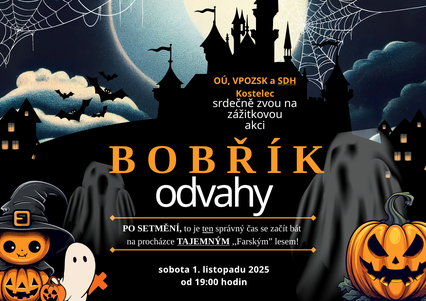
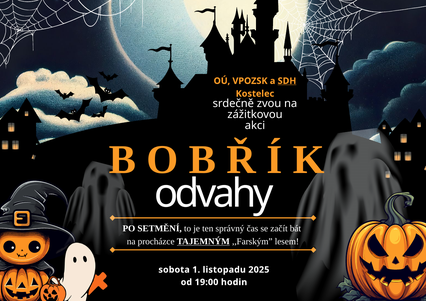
ten underline: present -> none
